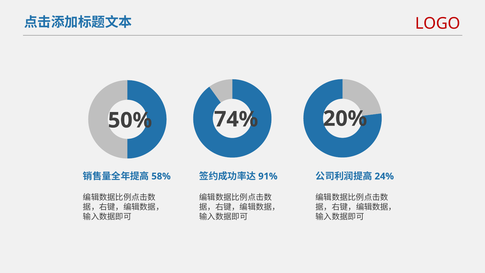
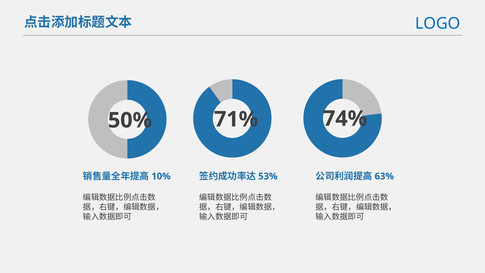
LOGO colour: red -> blue
74%: 74% -> 71%
20%: 20% -> 74%
58%: 58% -> 10%
91%: 91% -> 53%
24%: 24% -> 63%
